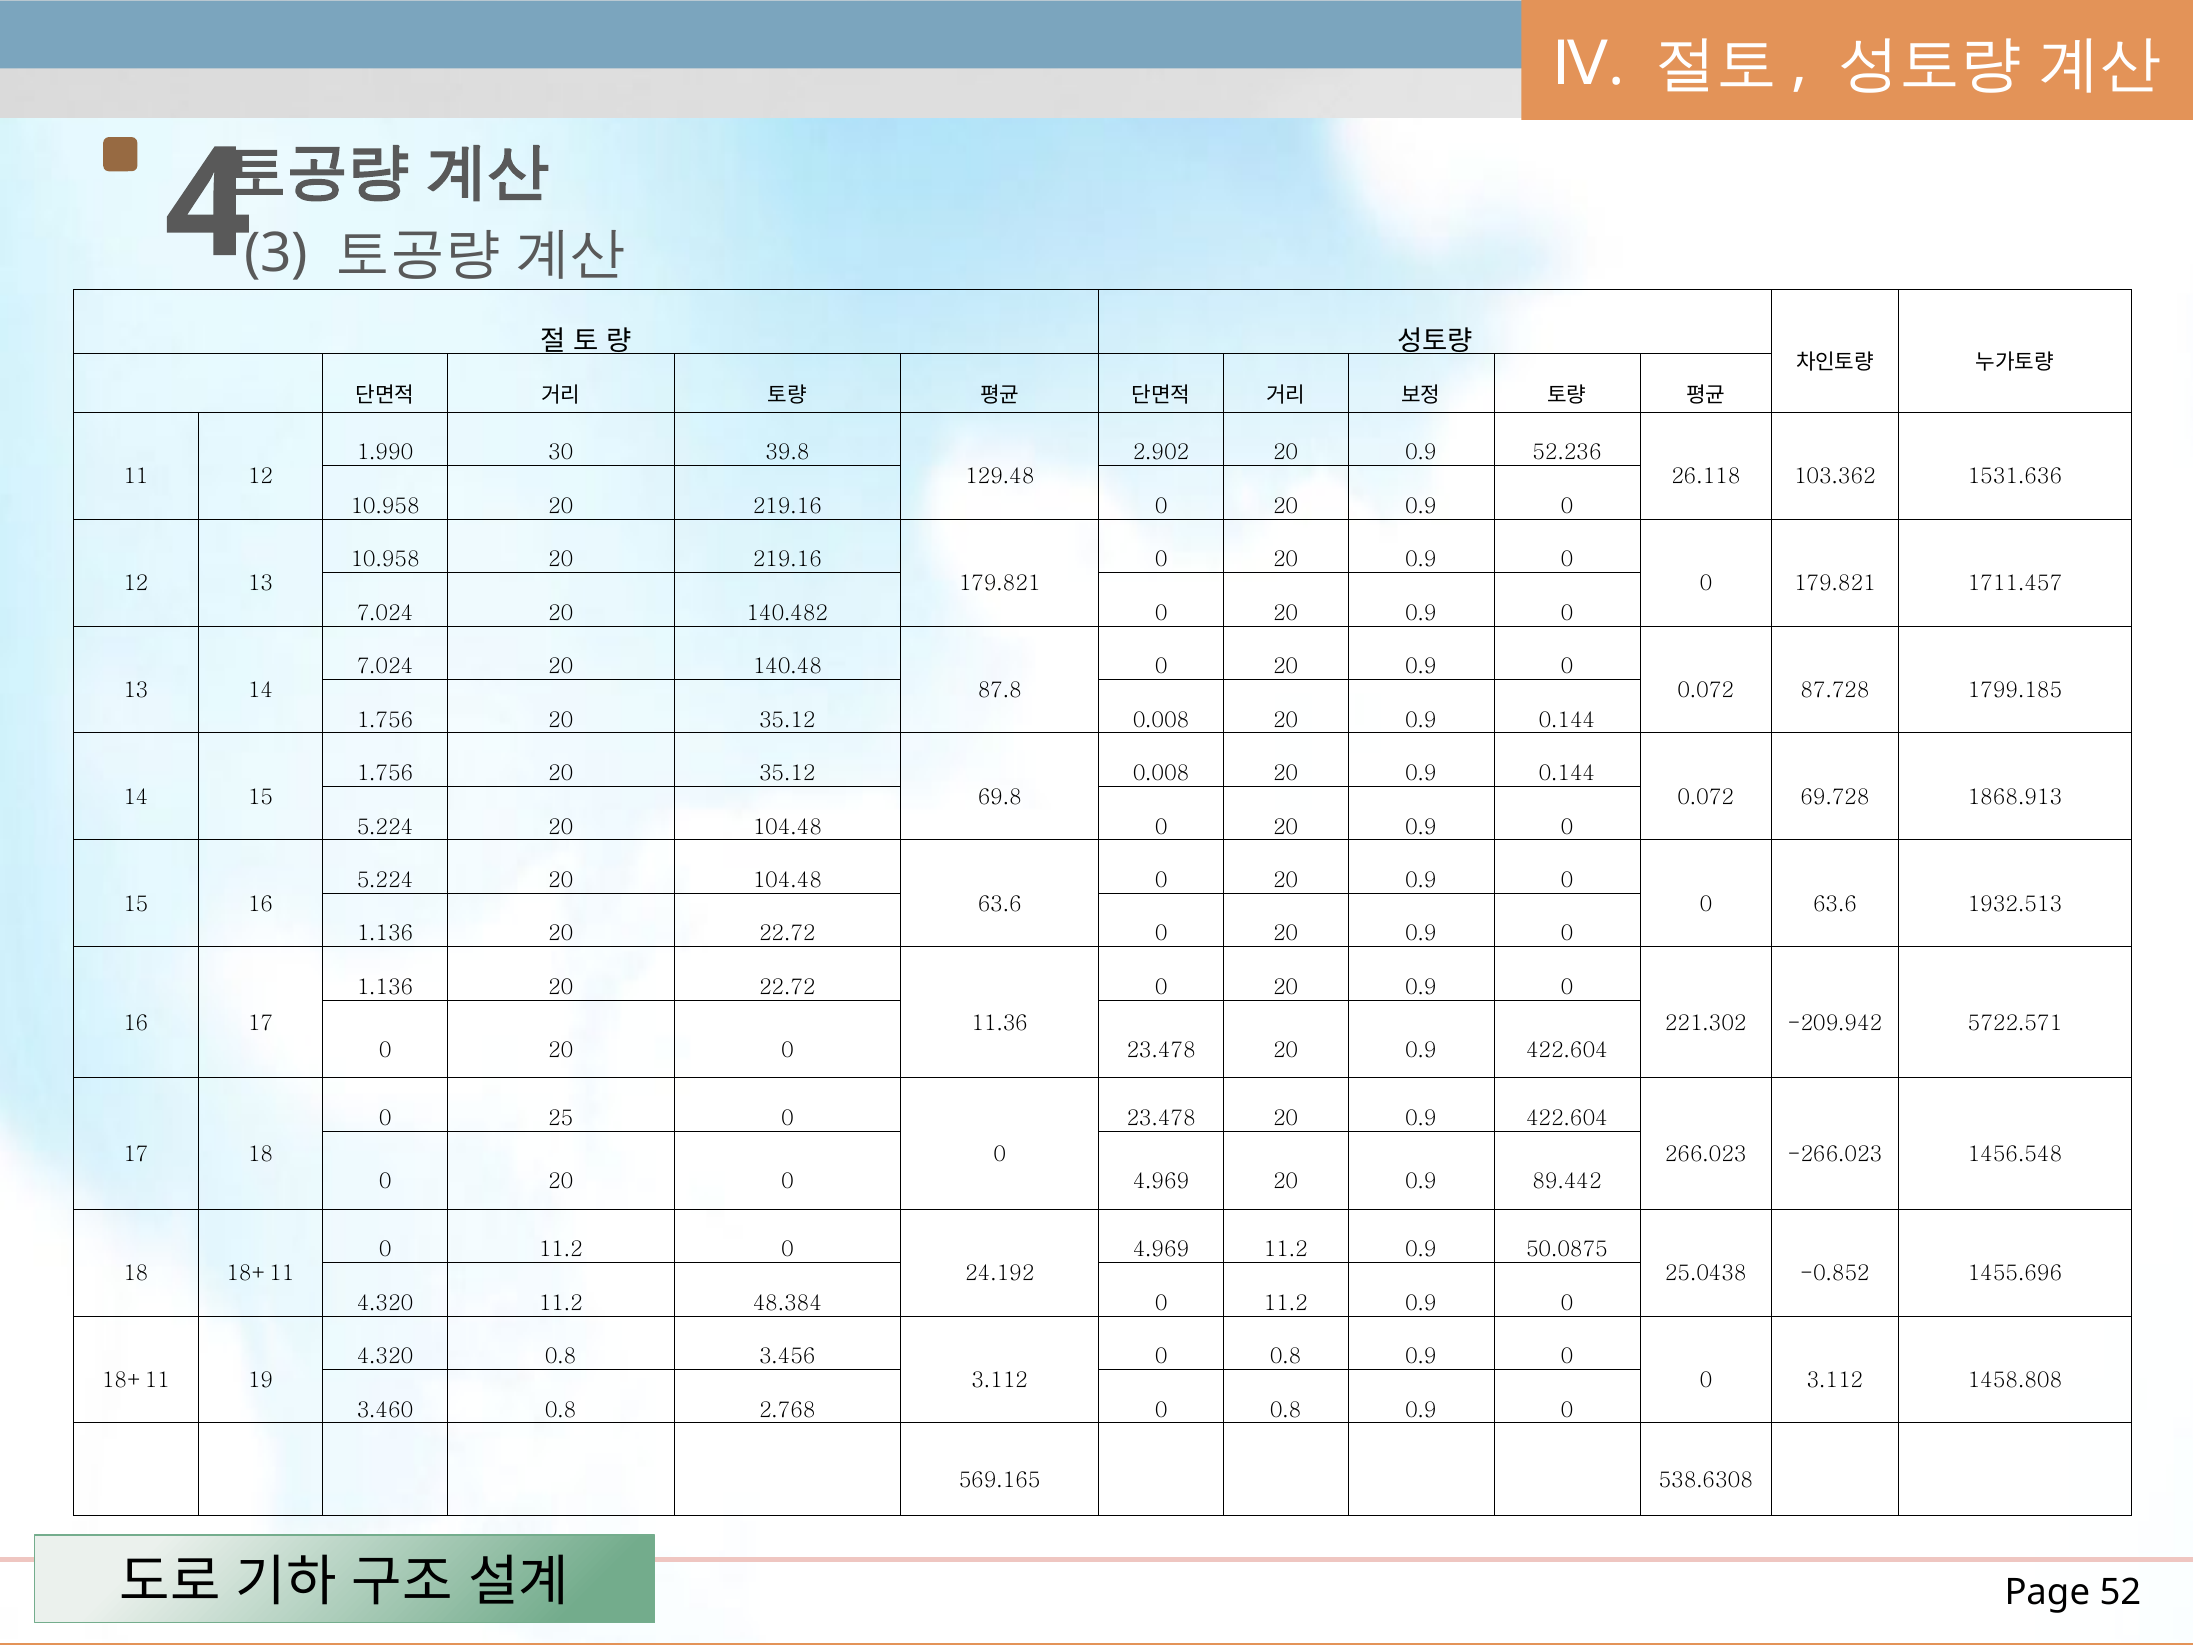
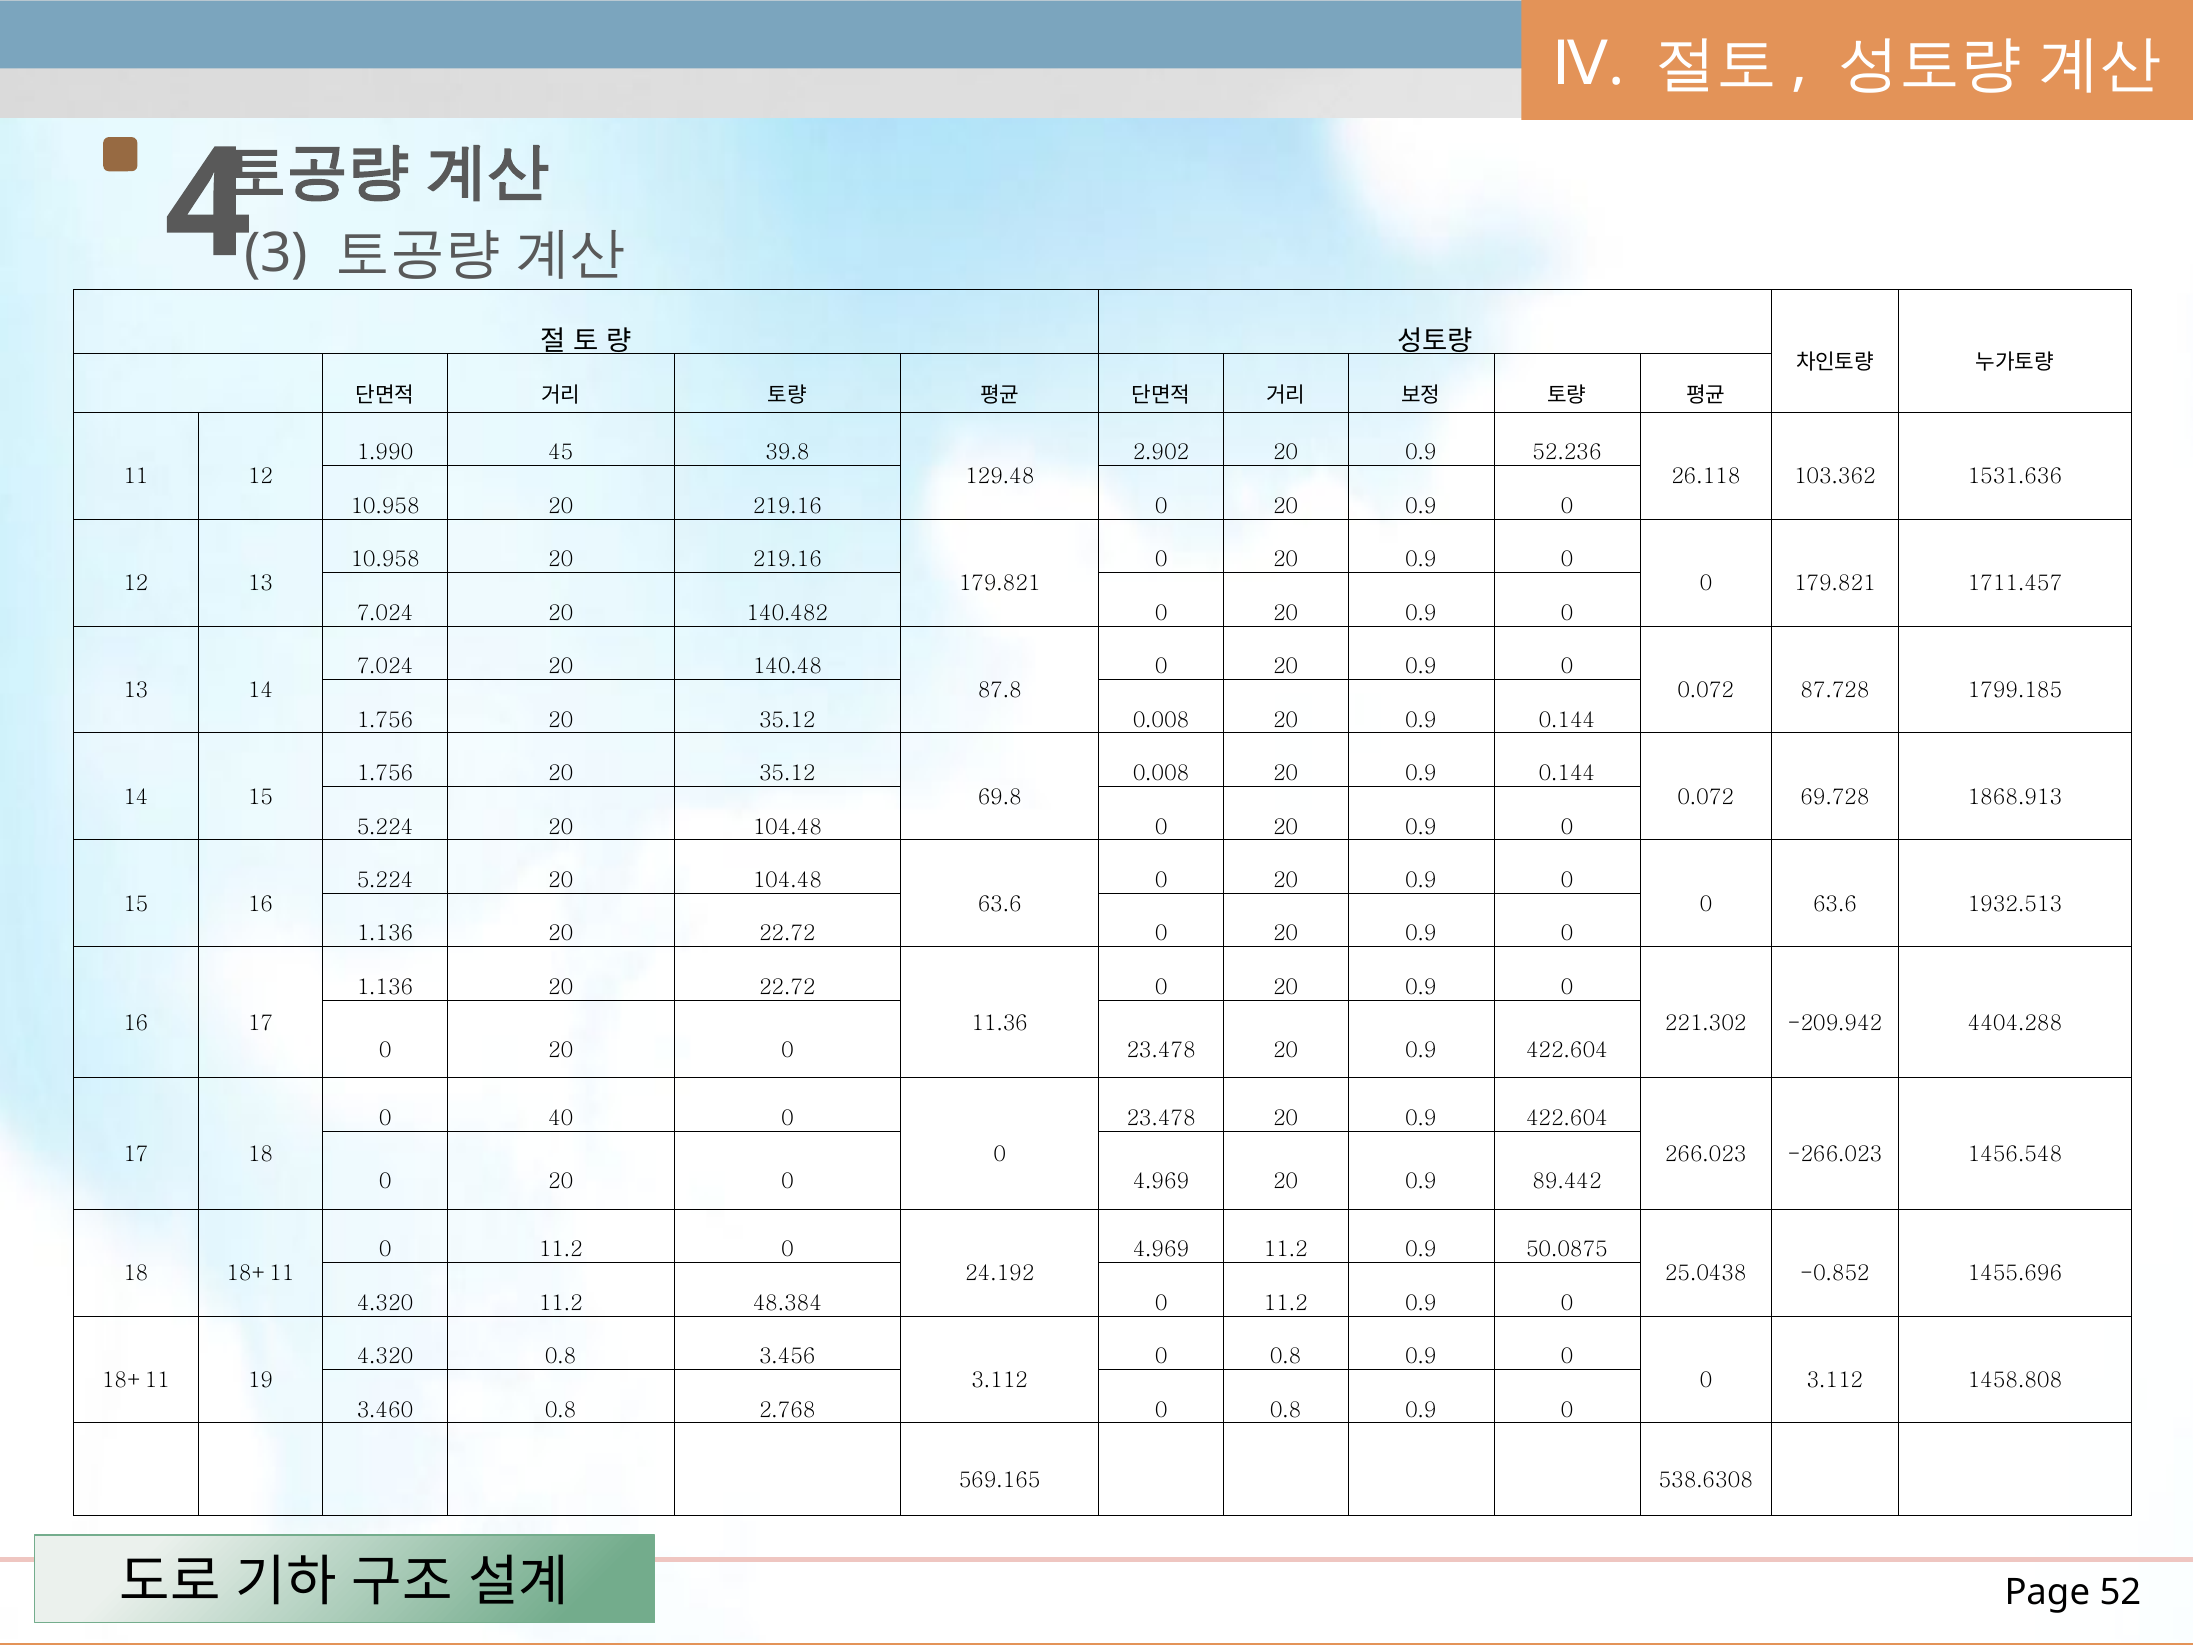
30: 30 -> 45
5722.571: 5722.571 -> 4404.288
25: 25 -> 40
